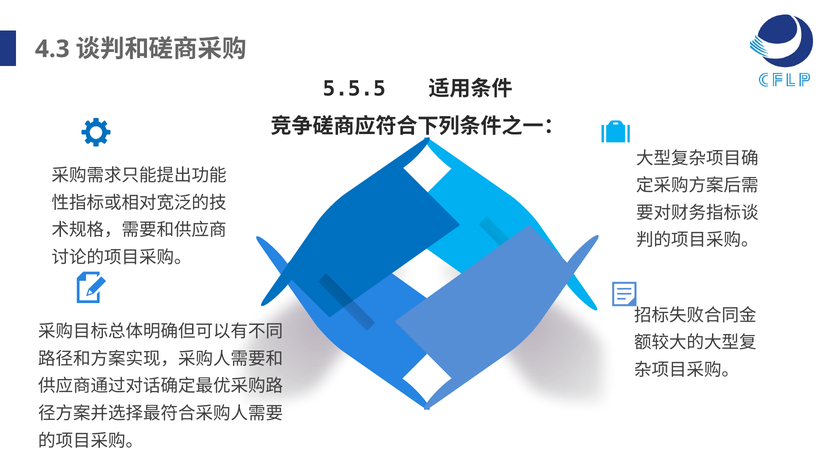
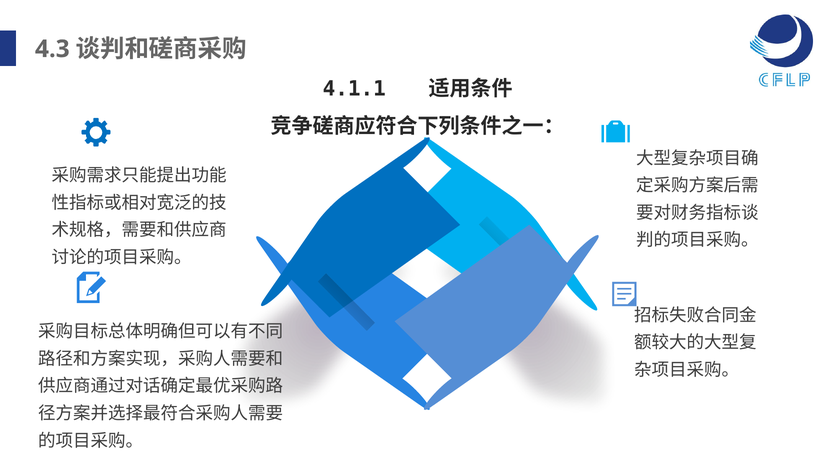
5.5.5: 5.5.5 -> 4.1.1
